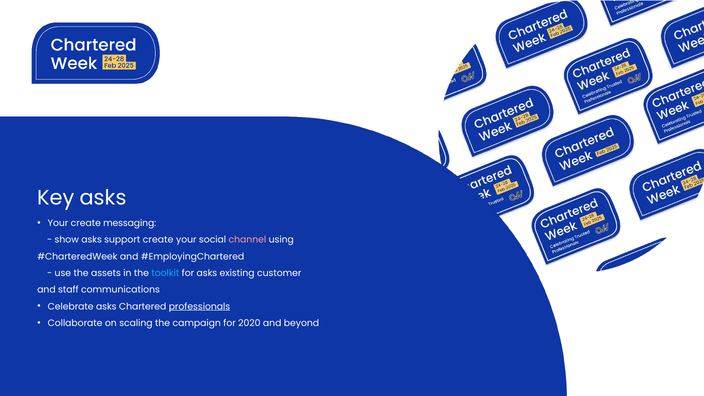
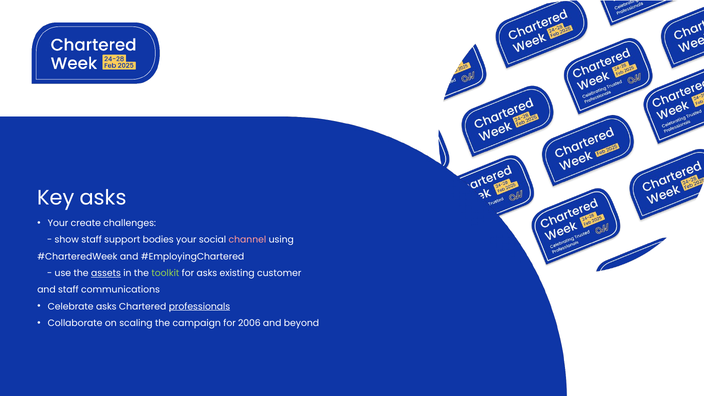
messaging: messaging -> challenges
show asks: asks -> staff
support create: create -> bodies
assets underline: none -> present
toolkit colour: light blue -> light green
2020: 2020 -> 2006
